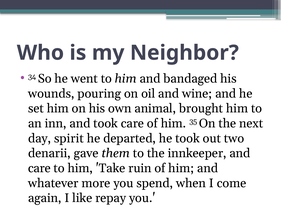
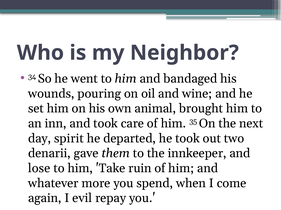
care at (39, 169): care -> lose
like: like -> evil
